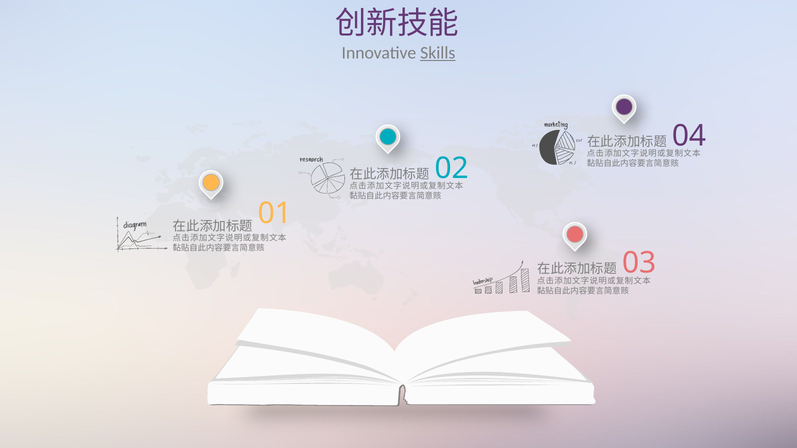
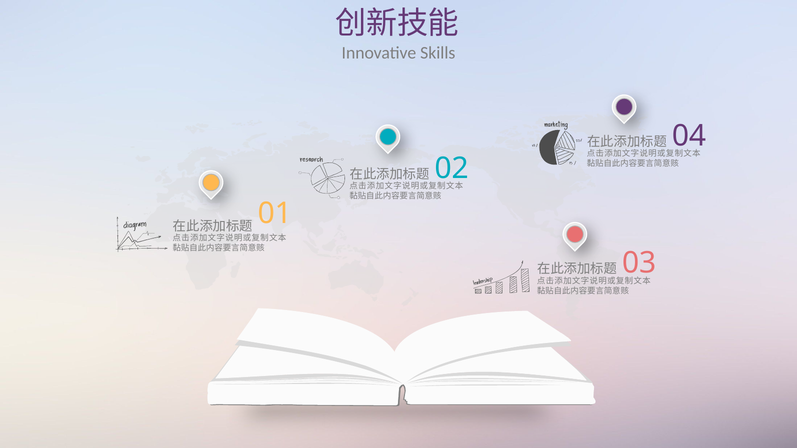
Skills underline: present -> none
